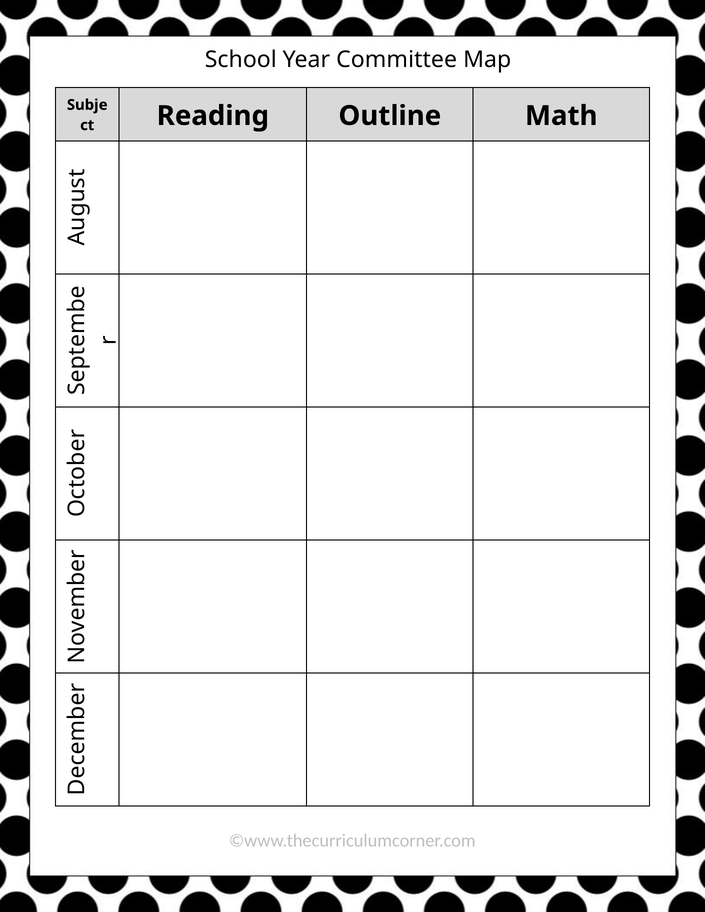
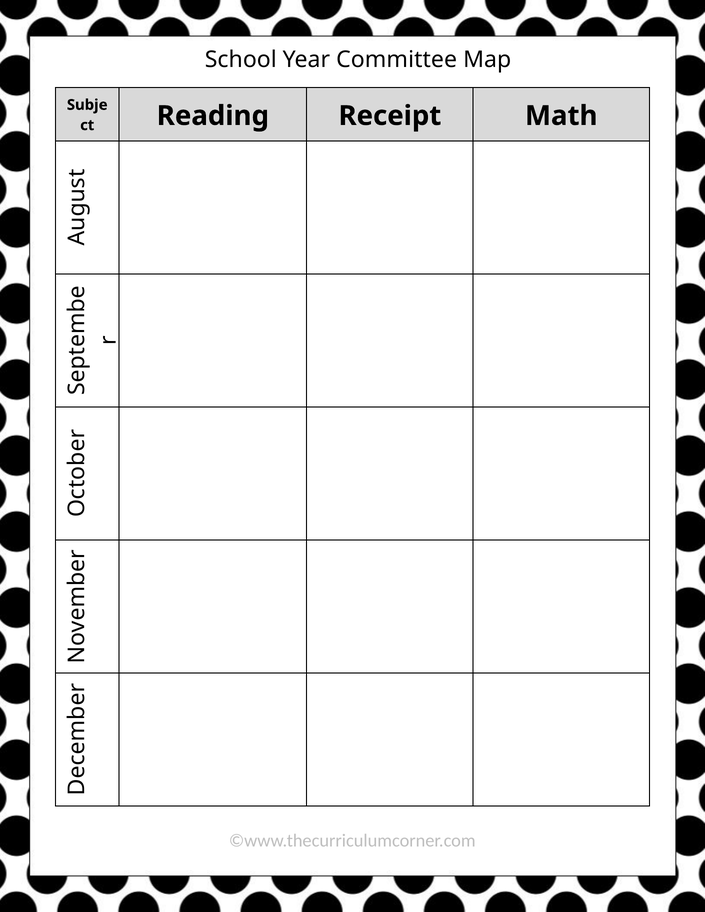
Outline: Outline -> Receipt
